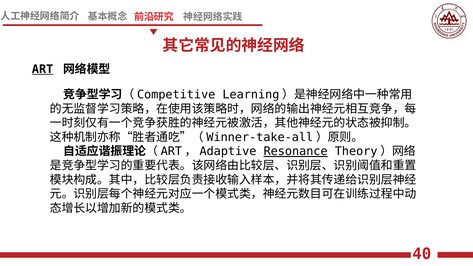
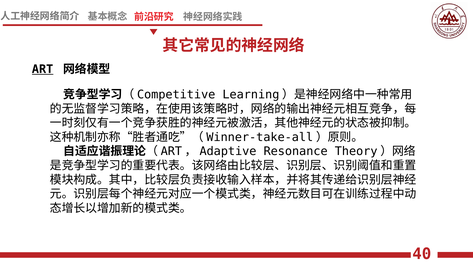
Resonance underline: present -> none
